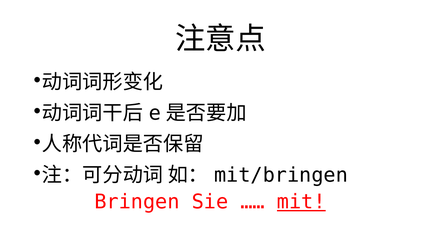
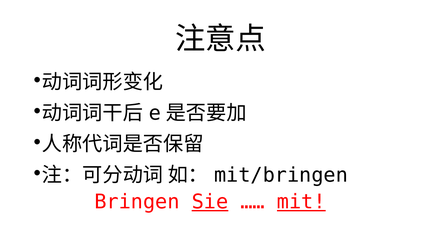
Sie underline: none -> present
